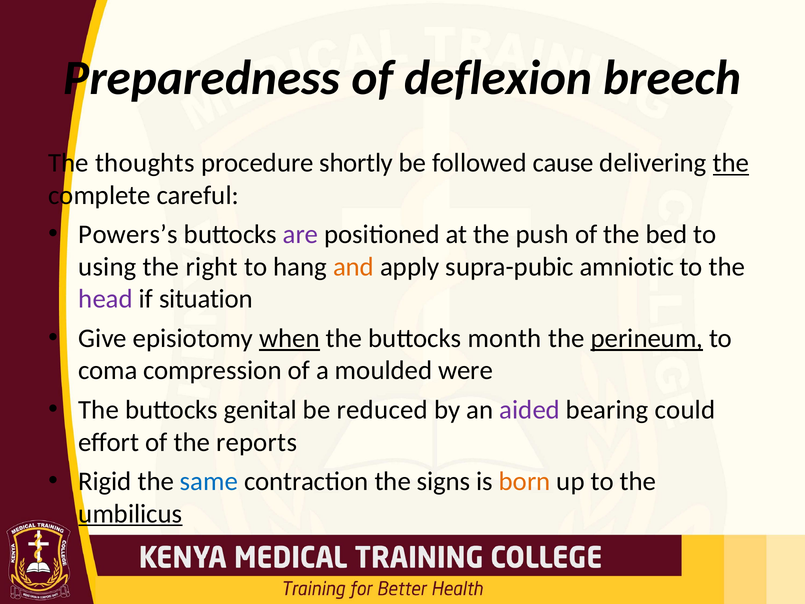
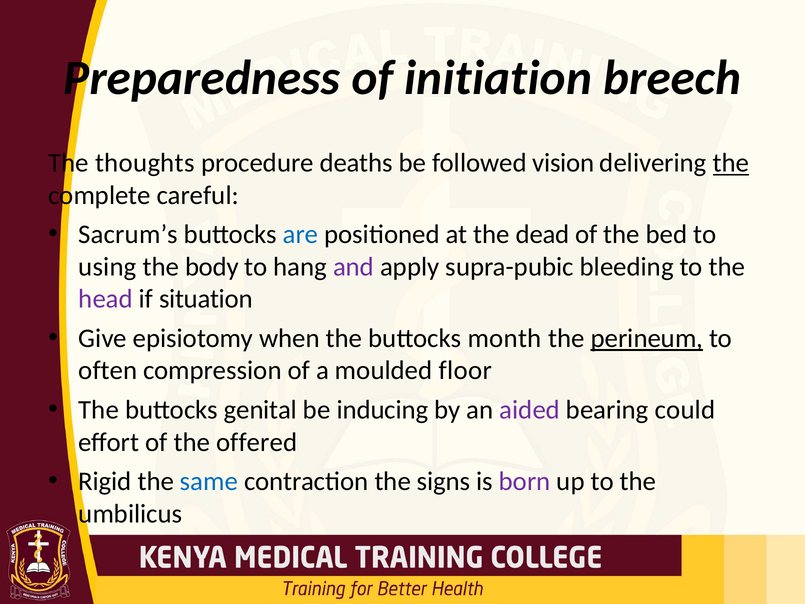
deflexion: deflexion -> initiation
shortly: shortly -> deaths
cause: cause -> vision
Powers’s: Powers’s -> Sacrum’s
are colour: purple -> blue
push: push -> dead
right: right -> body
and colour: orange -> purple
amniotic: amniotic -> bleeding
when underline: present -> none
coma: coma -> often
were: were -> floor
reduced: reduced -> inducing
reports: reports -> offered
born colour: orange -> purple
umbilicus underline: present -> none
